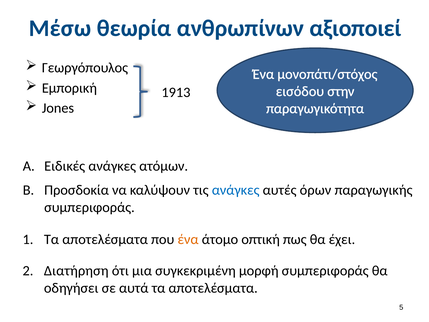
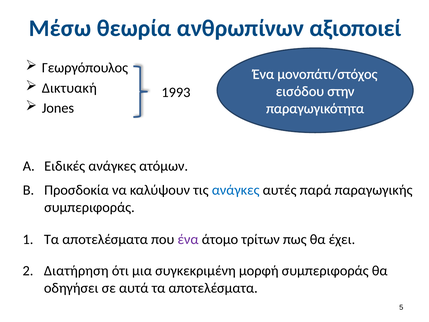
Εμπορική: Εμπορική -> Δικτυακή
1913: 1913 -> 1993
όρων: όρων -> παρά
ένα at (188, 239) colour: orange -> purple
οπτική: οπτική -> τρίτων
